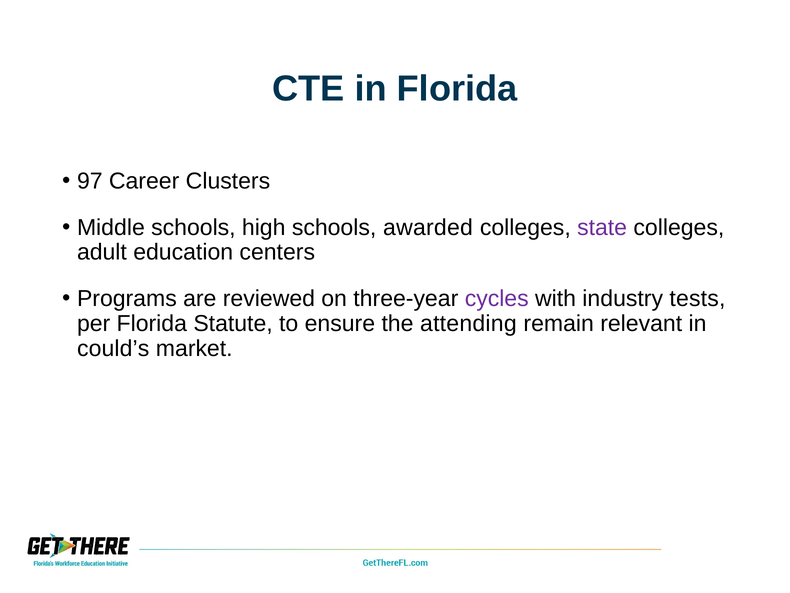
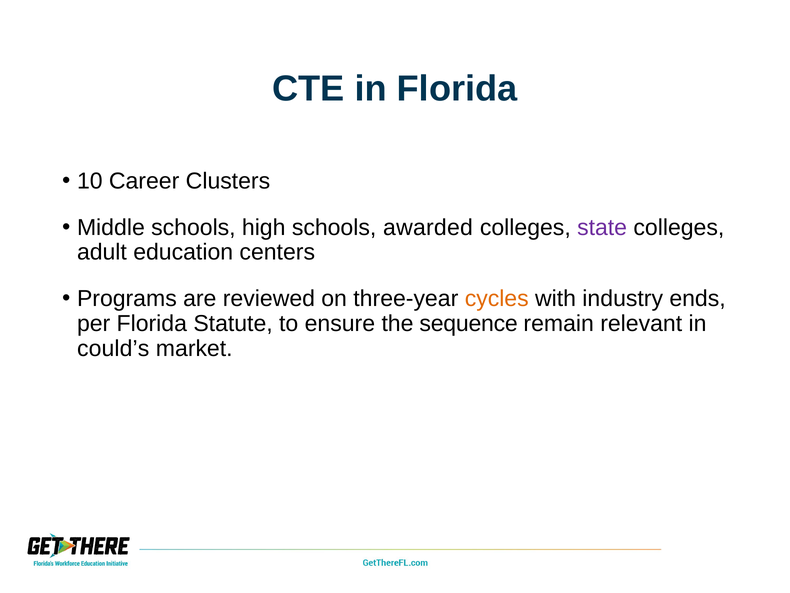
97: 97 -> 10
cycles colour: purple -> orange
tests: tests -> ends
attending: attending -> sequence
